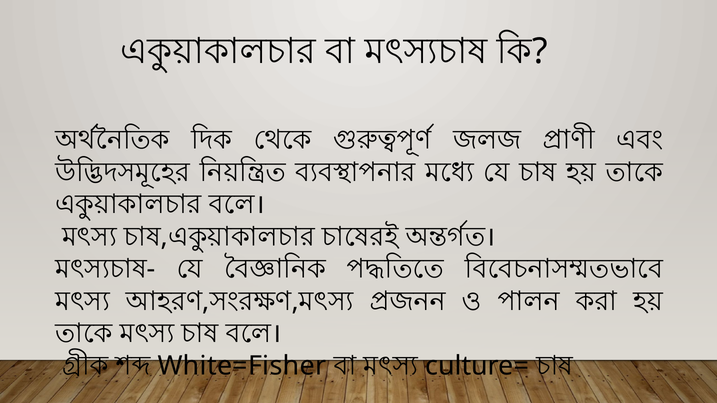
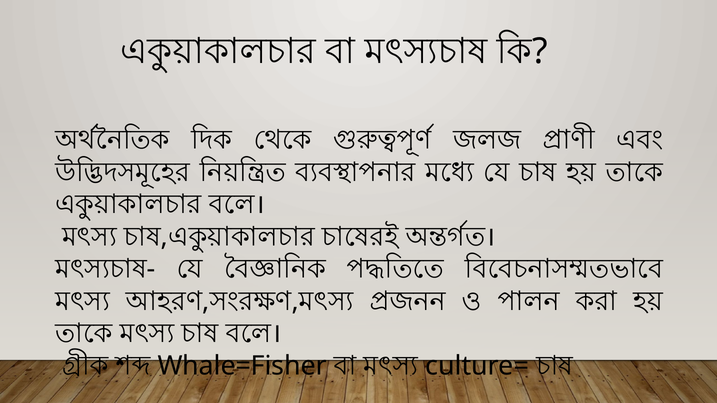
White=Fisher: White=Fisher -> Whale=Fisher
